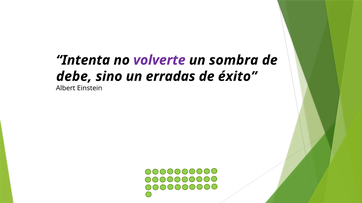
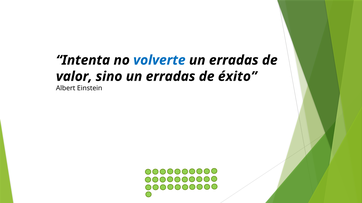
volverte colour: purple -> blue
sombra at (234, 60): sombra -> erradas
debe: debe -> valor
